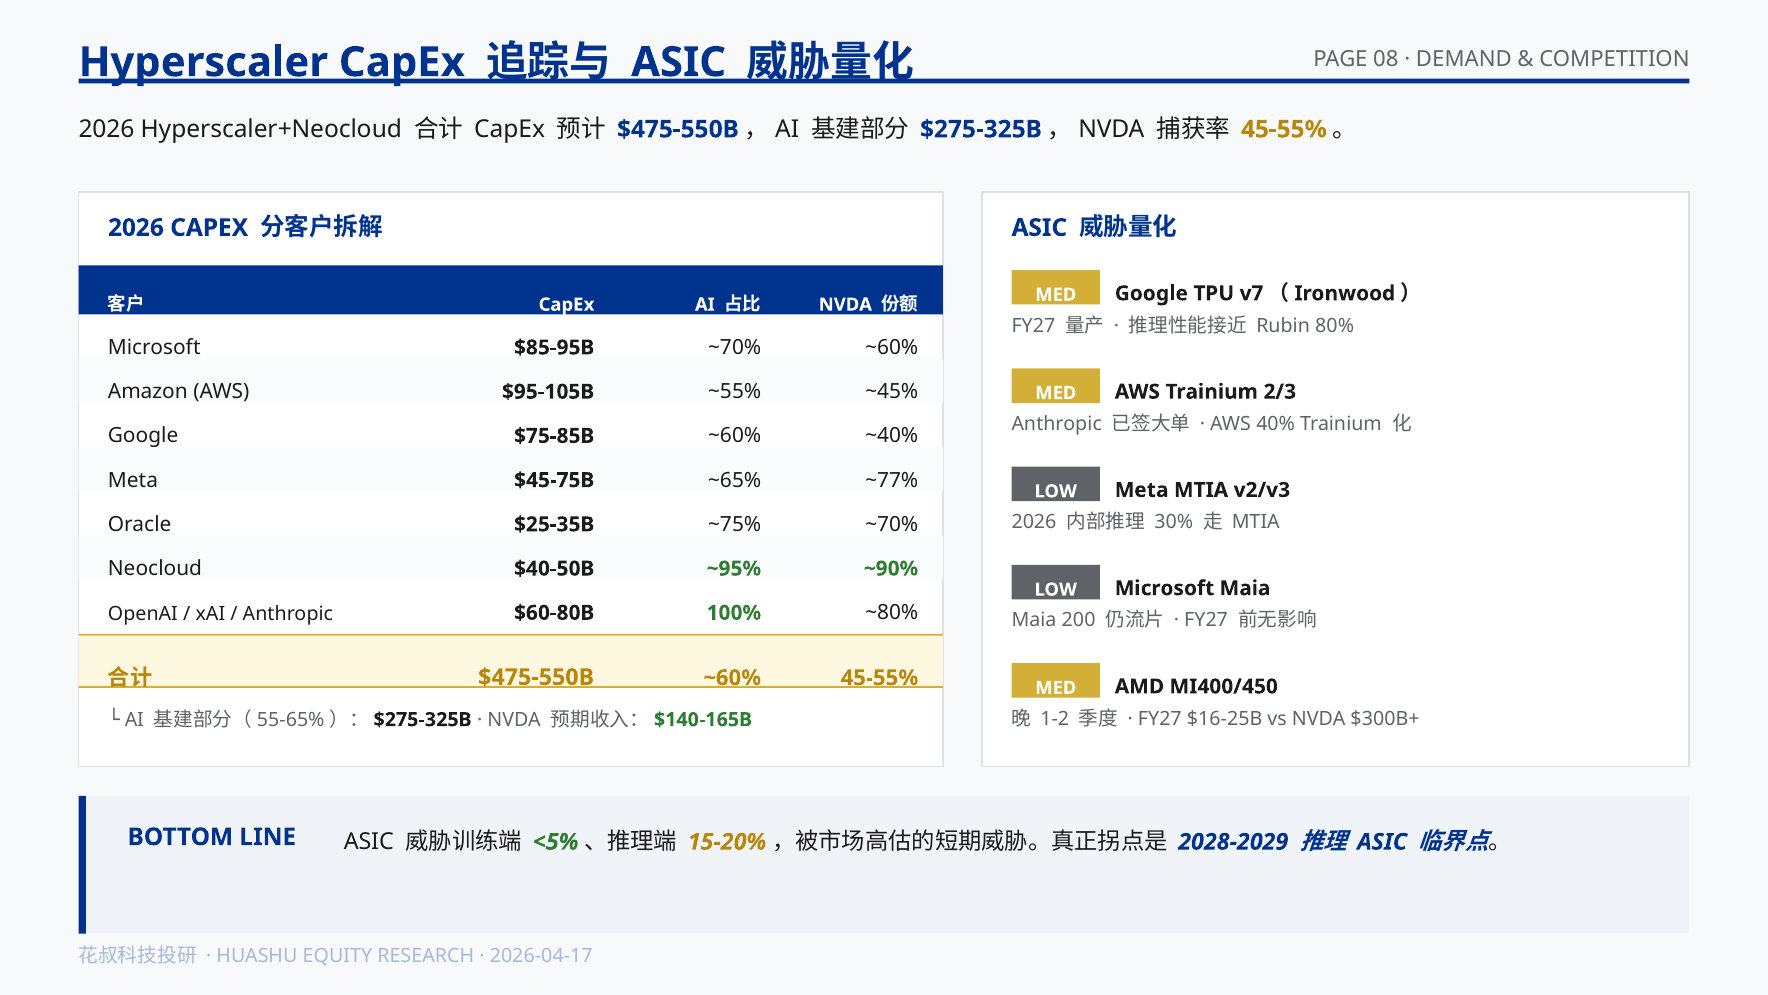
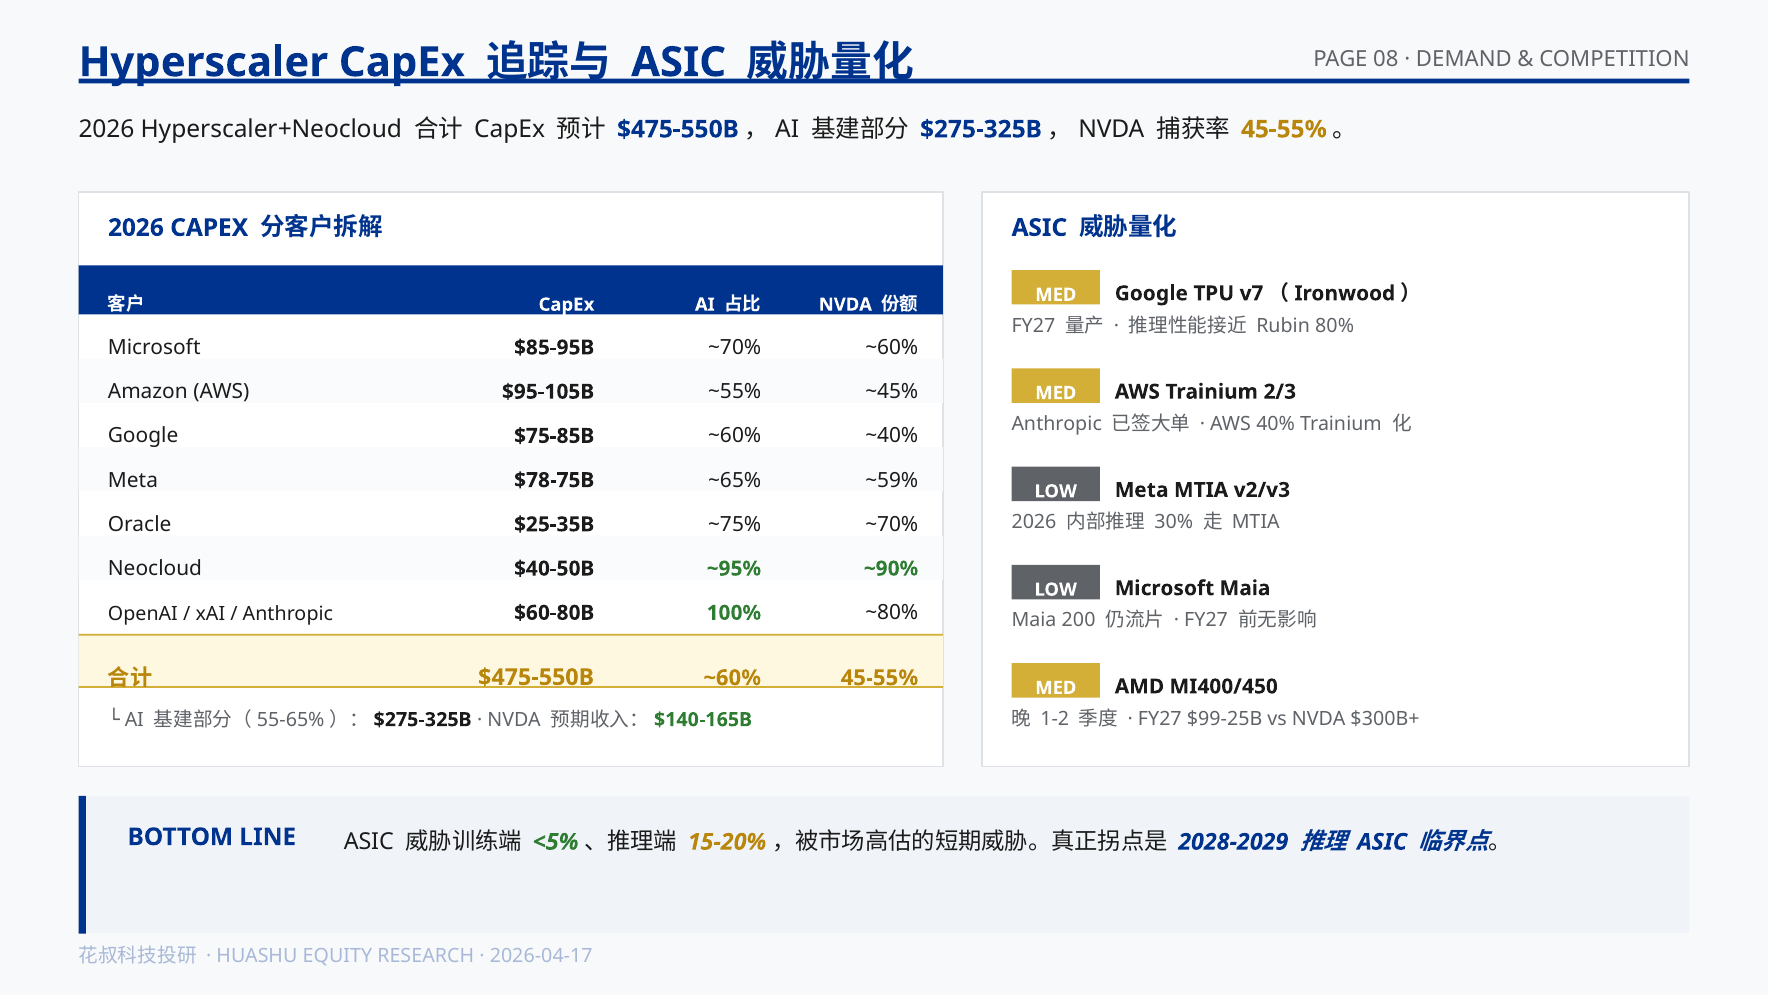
$45-75B: $45-75B -> $78-75B
~77%: ~77% -> ~59%
$16-25B: $16-25B -> $99-25B
